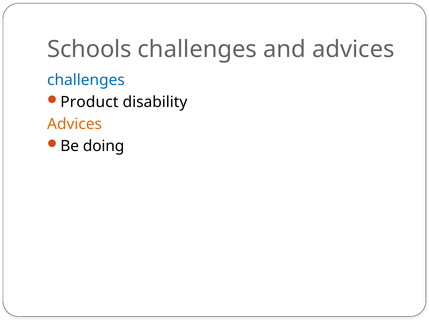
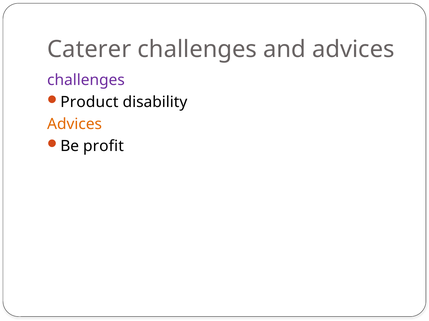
Schools: Schools -> Caterer
challenges at (86, 80) colour: blue -> purple
doing: doing -> profit
